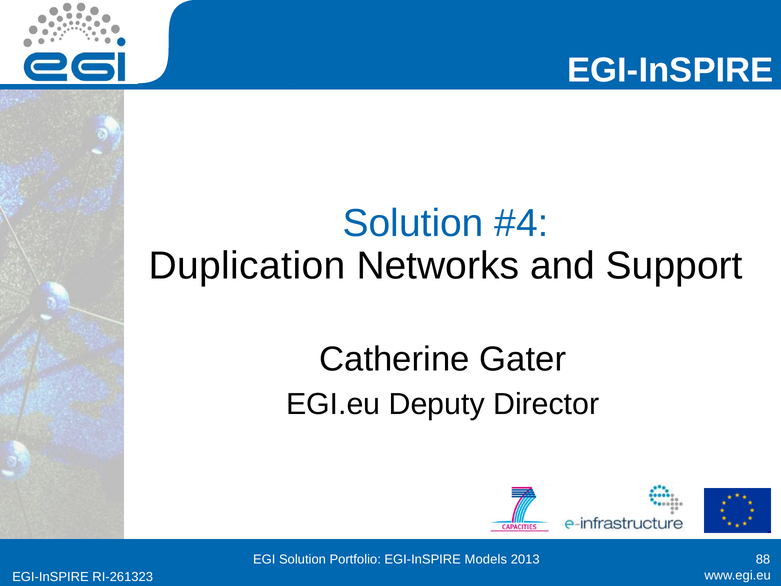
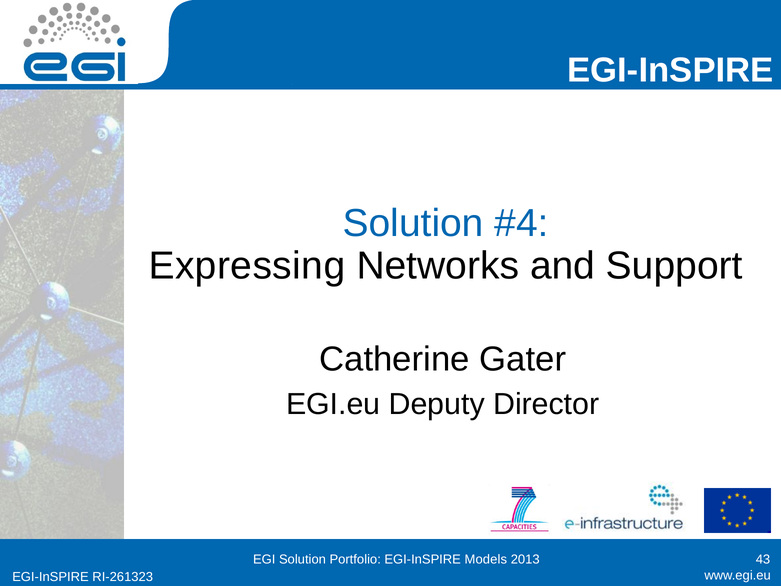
Duplication: Duplication -> Expressing
88: 88 -> 43
